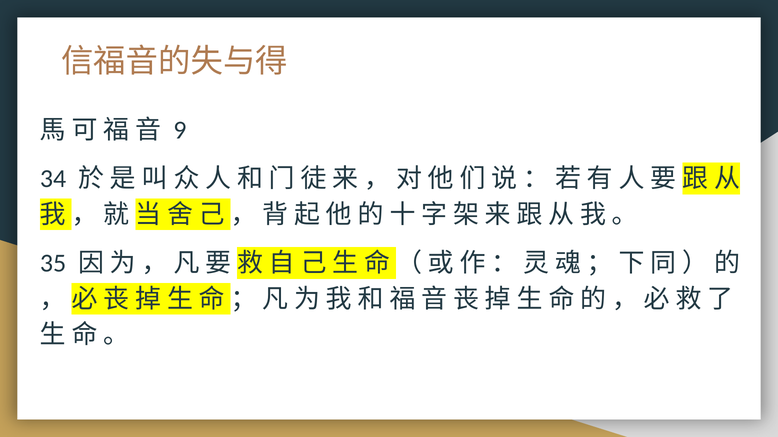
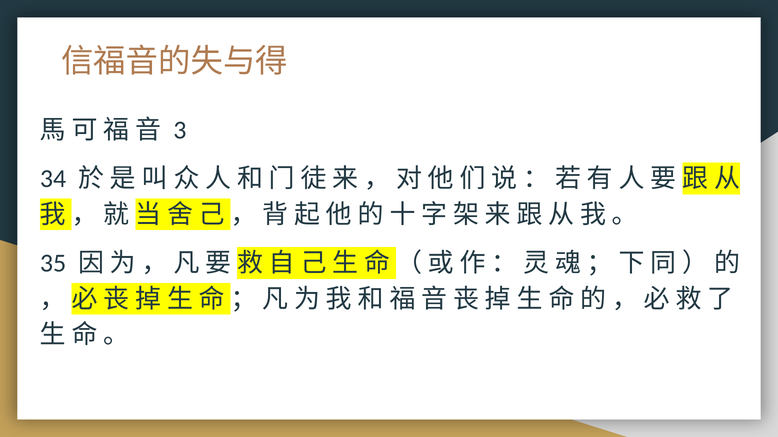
9: 9 -> 3
